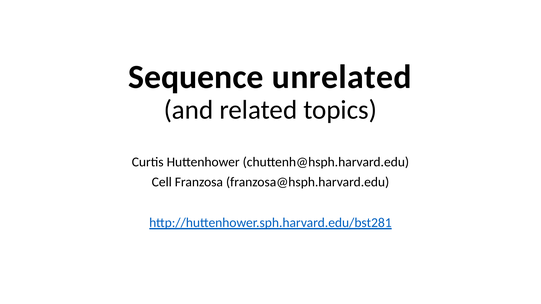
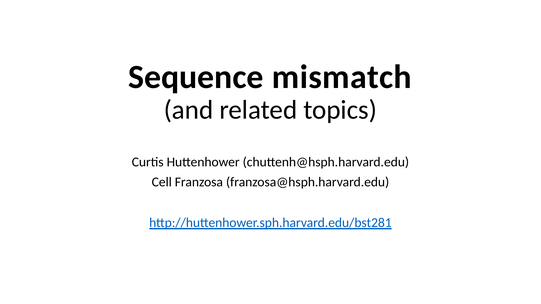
unrelated: unrelated -> mismatch
